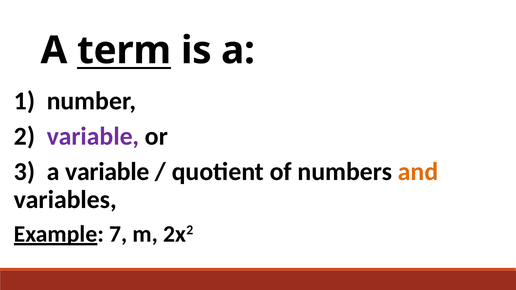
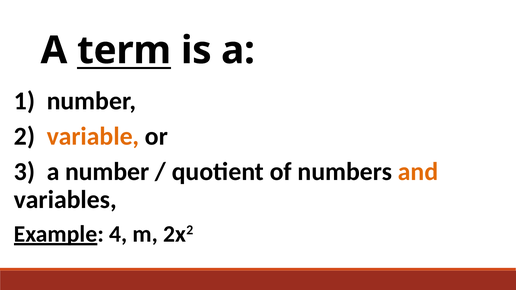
variable at (93, 137) colour: purple -> orange
a variable: variable -> number
7: 7 -> 4
